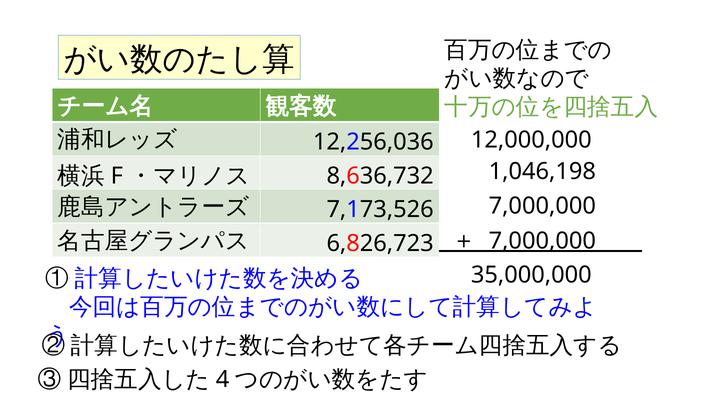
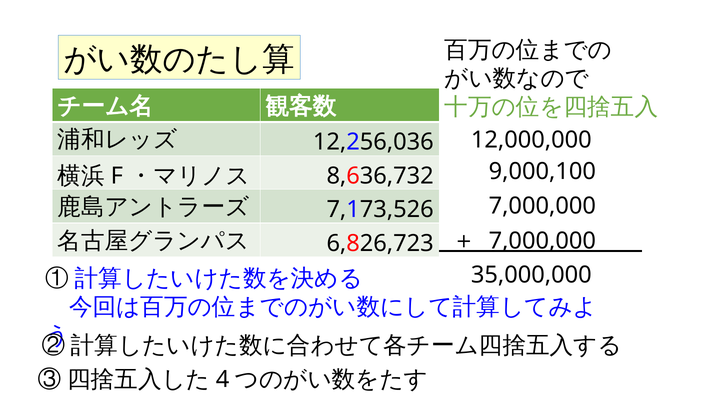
1,046,198: 1,046,198 -> 9,000,100
